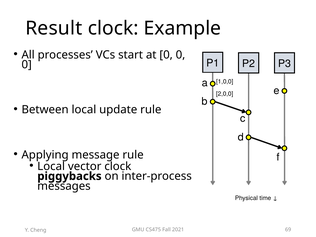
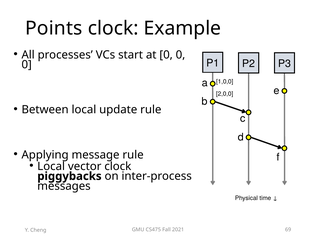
Result: Result -> Points
